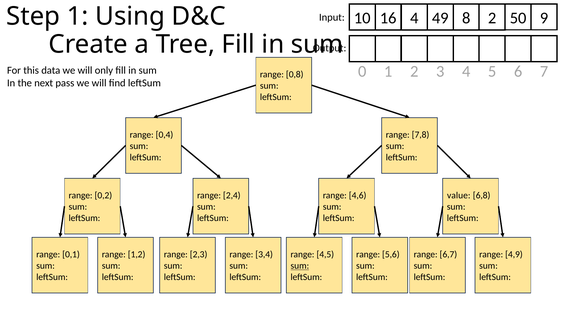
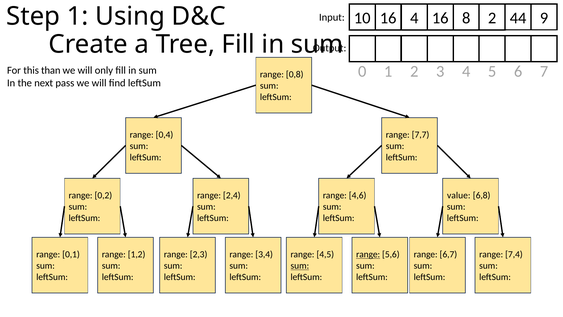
4 49: 49 -> 16
50: 50 -> 44
data: data -> than
7,8: 7,8 -> 7,7
range at (368, 254) underline: none -> present
4,9: 4,9 -> 7,4
